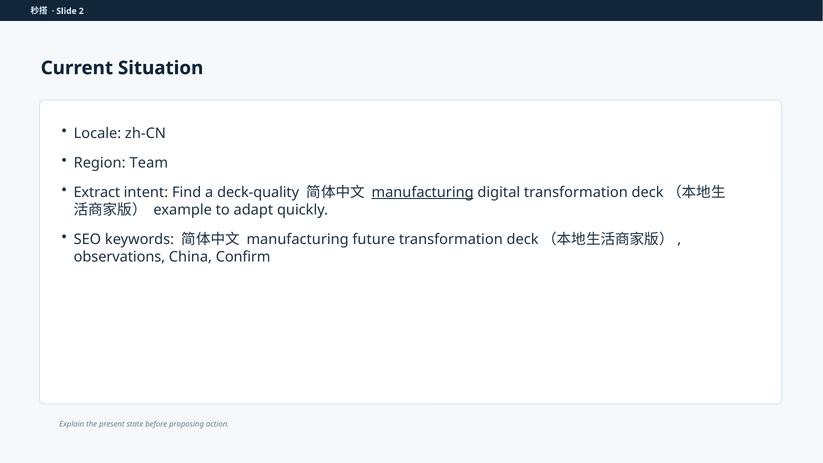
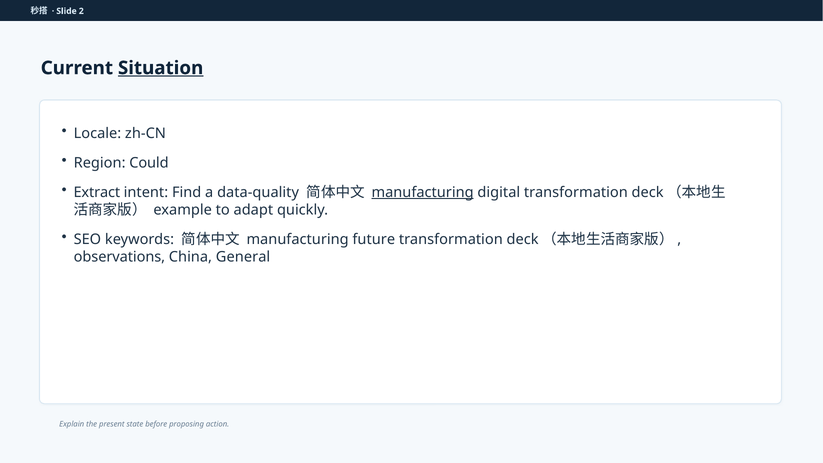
Situation underline: none -> present
Team: Team -> Could
deck-quality: deck-quality -> data-quality
Confirm: Confirm -> General
